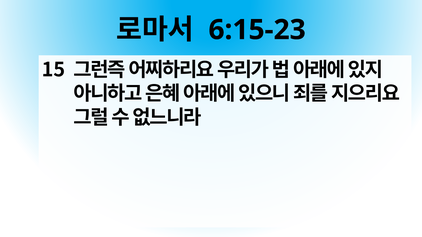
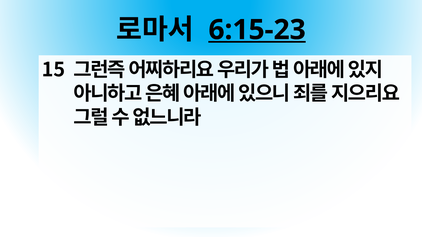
6:15-23 underline: none -> present
